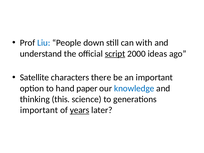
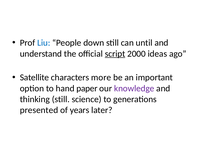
with: with -> until
there: there -> more
knowledge colour: blue -> purple
thinking this: this -> still
important at (39, 110): important -> presented
years underline: present -> none
